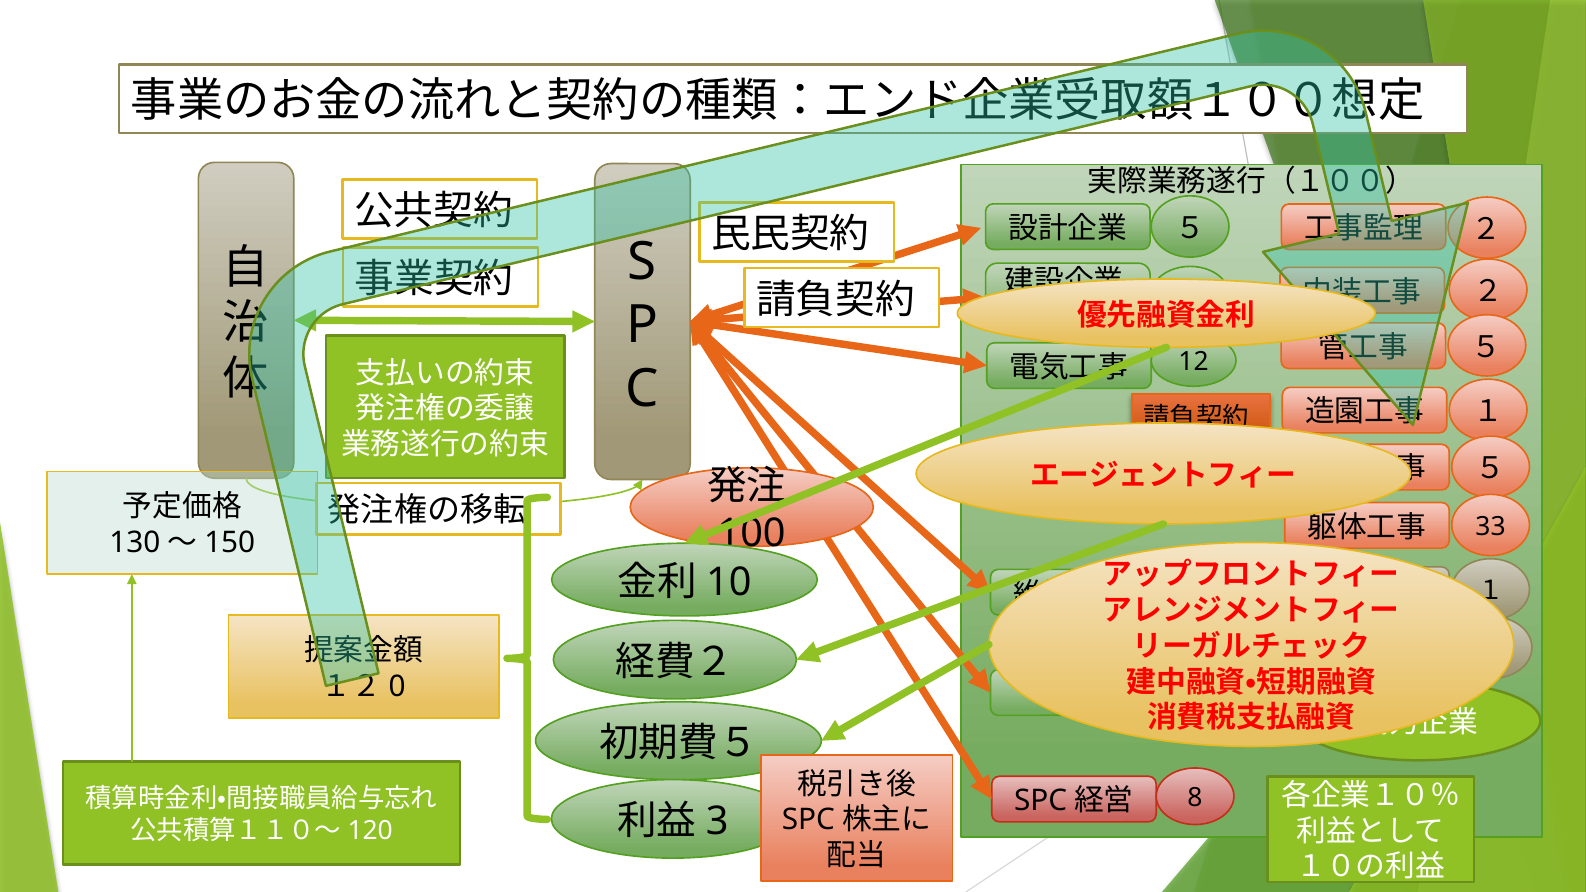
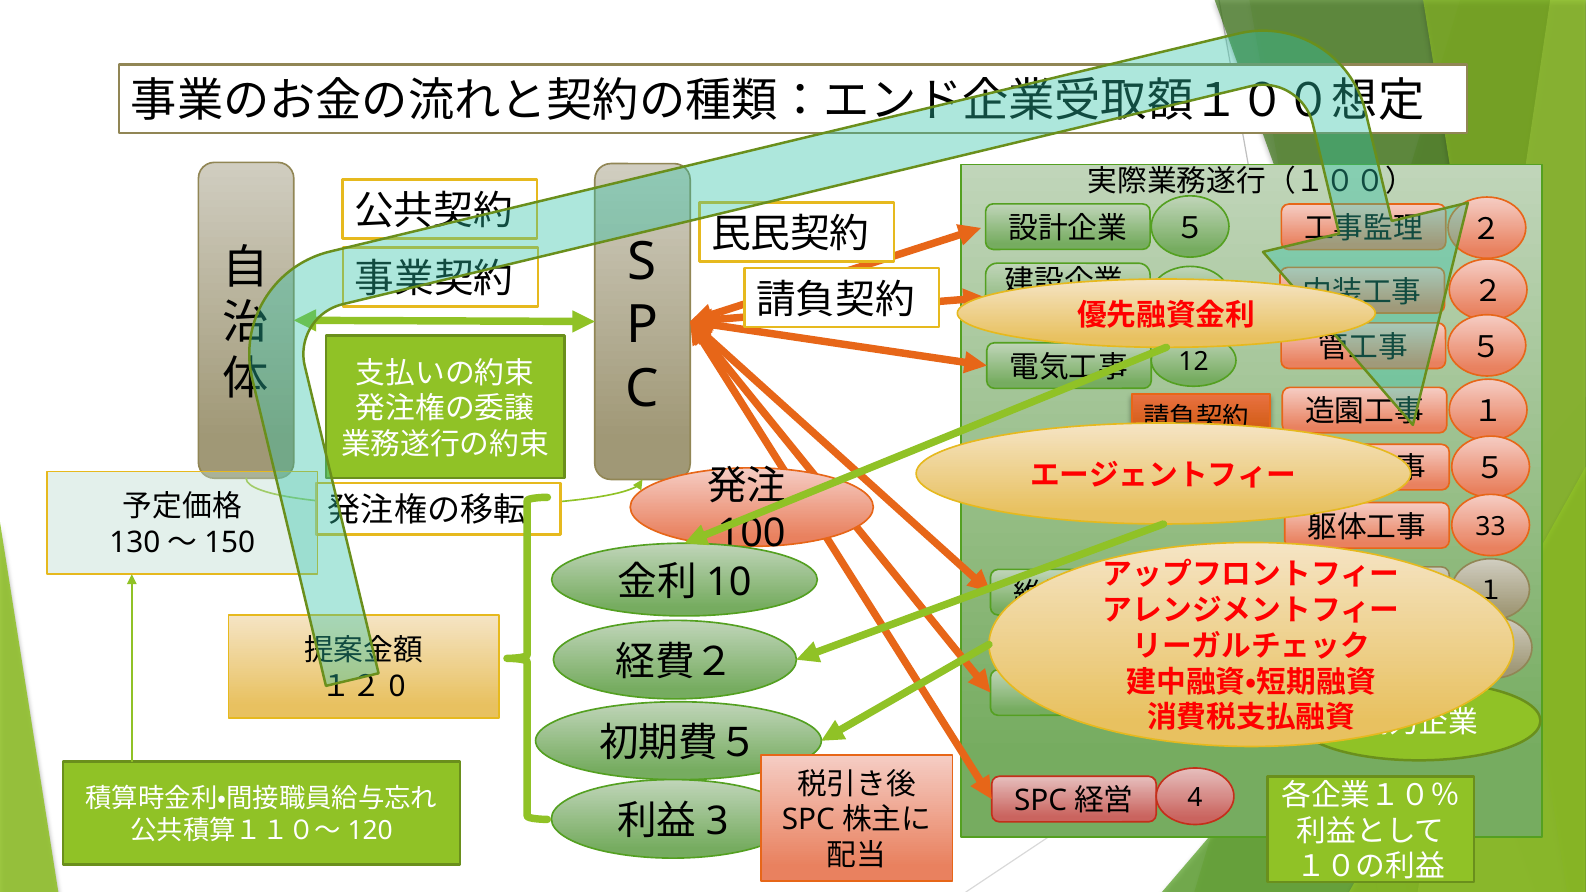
8: 8 -> 4
